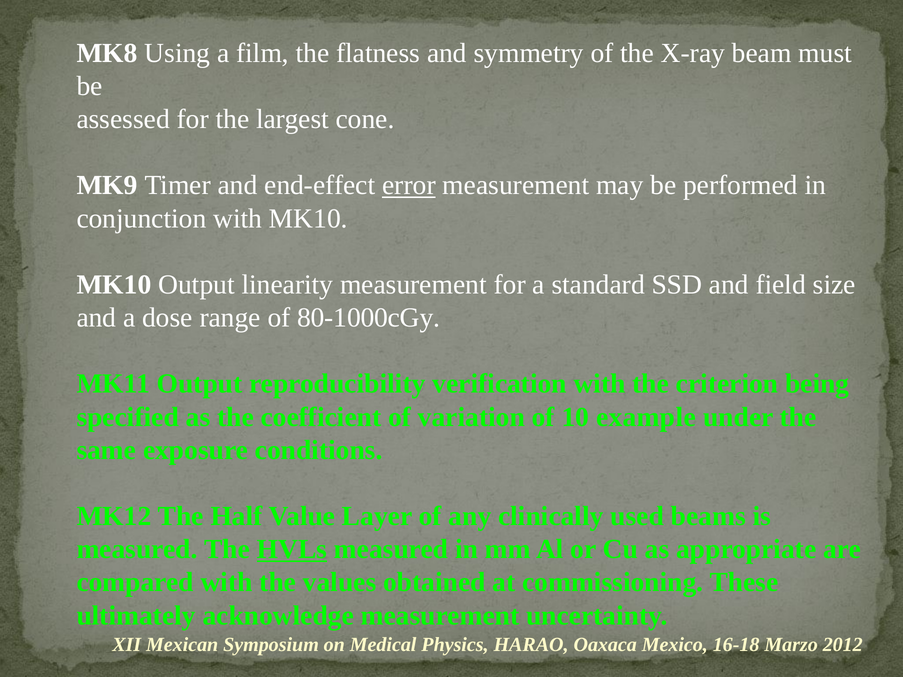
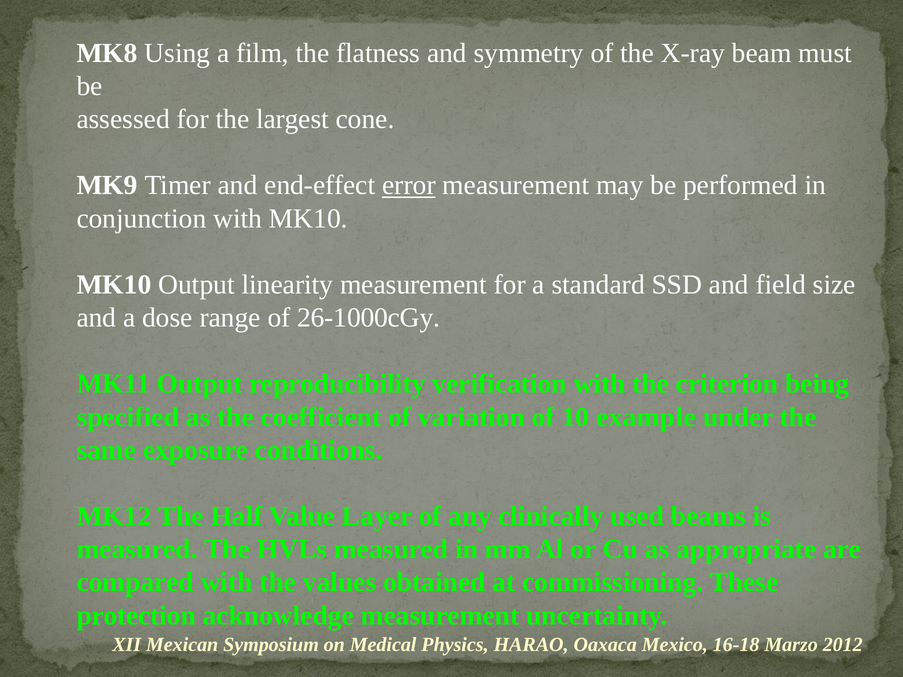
80-1000cGy: 80-1000cGy -> 26-1000cGy
HVLs underline: present -> none
ultimately: ultimately -> protection
